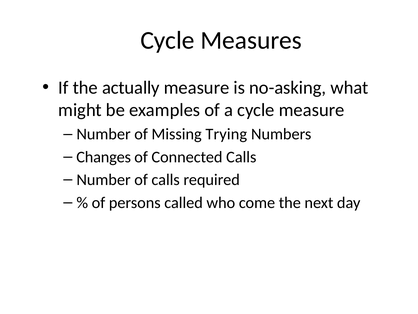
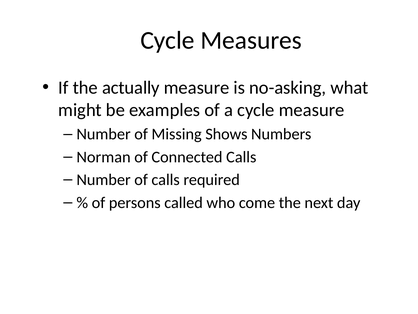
Trying: Trying -> Shows
Changes: Changes -> Norman
